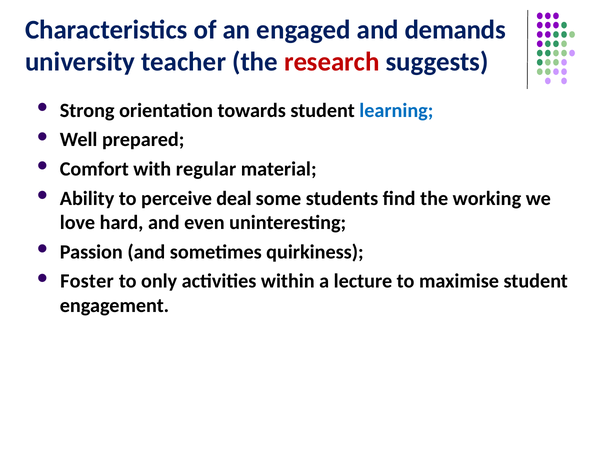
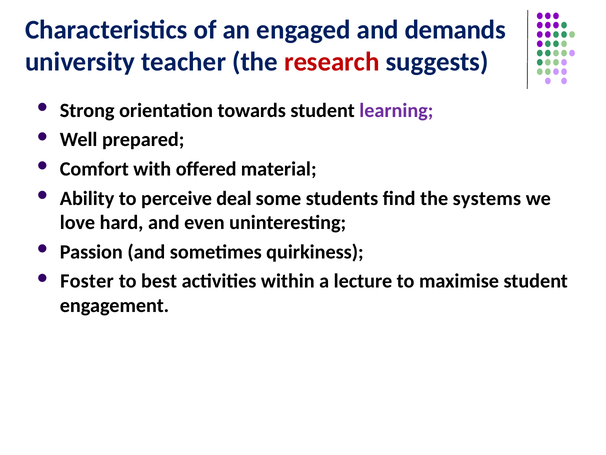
learning colour: blue -> purple
regular: regular -> offered
working: working -> systems
only: only -> best
